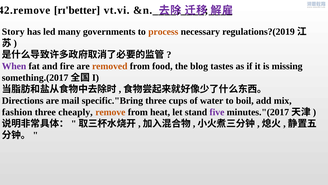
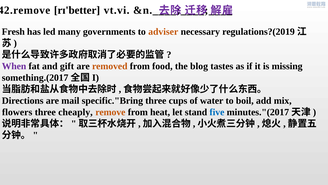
Story: Story -> Fresh
process: process -> adviser
fire: fire -> gift
fashion: fashion -> flowers
five colour: purple -> blue
